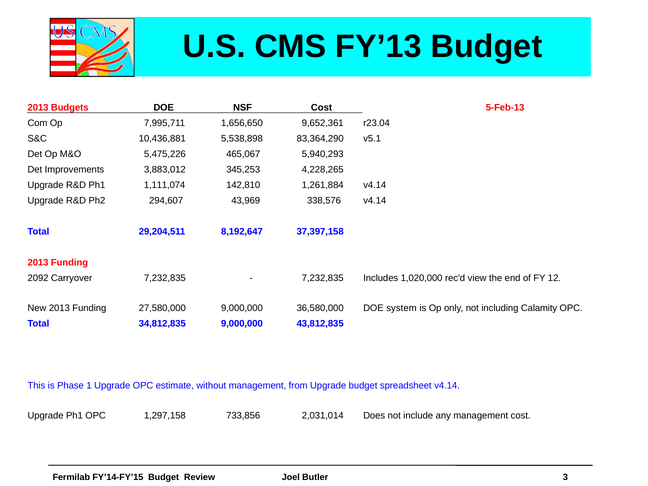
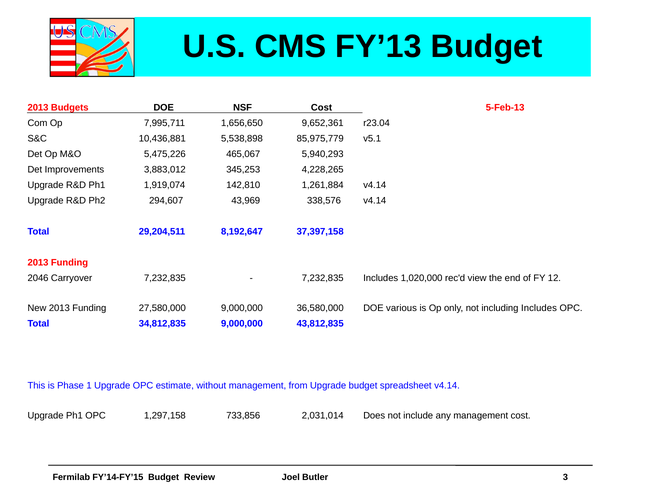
83,364,290: 83,364,290 -> 85,975,779
1,111,074: 1,111,074 -> 1,919,074
2092: 2092 -> 2046
system: system -> various
including Calamity: Calamity -> Includes
